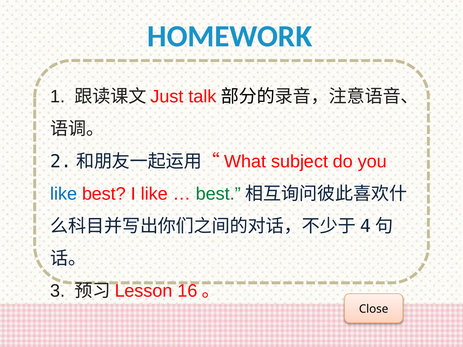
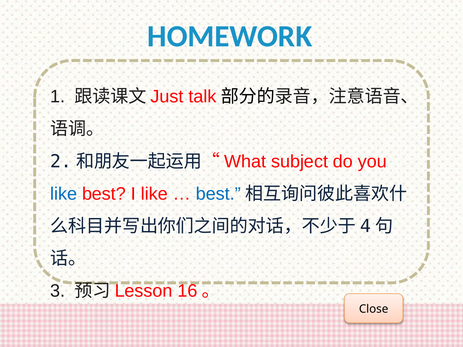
best at (218, 194) colour: green -> blue
